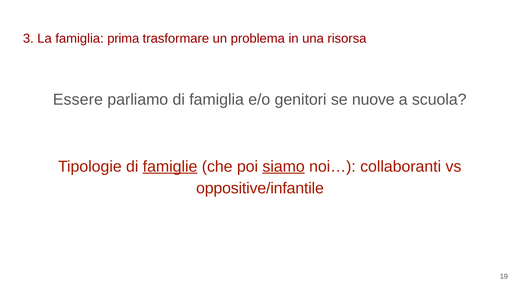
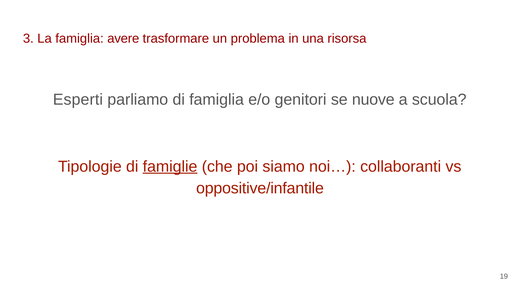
prima: prima -> avere
Essere: Essere -> Esperti
siamo underline: present -> none
